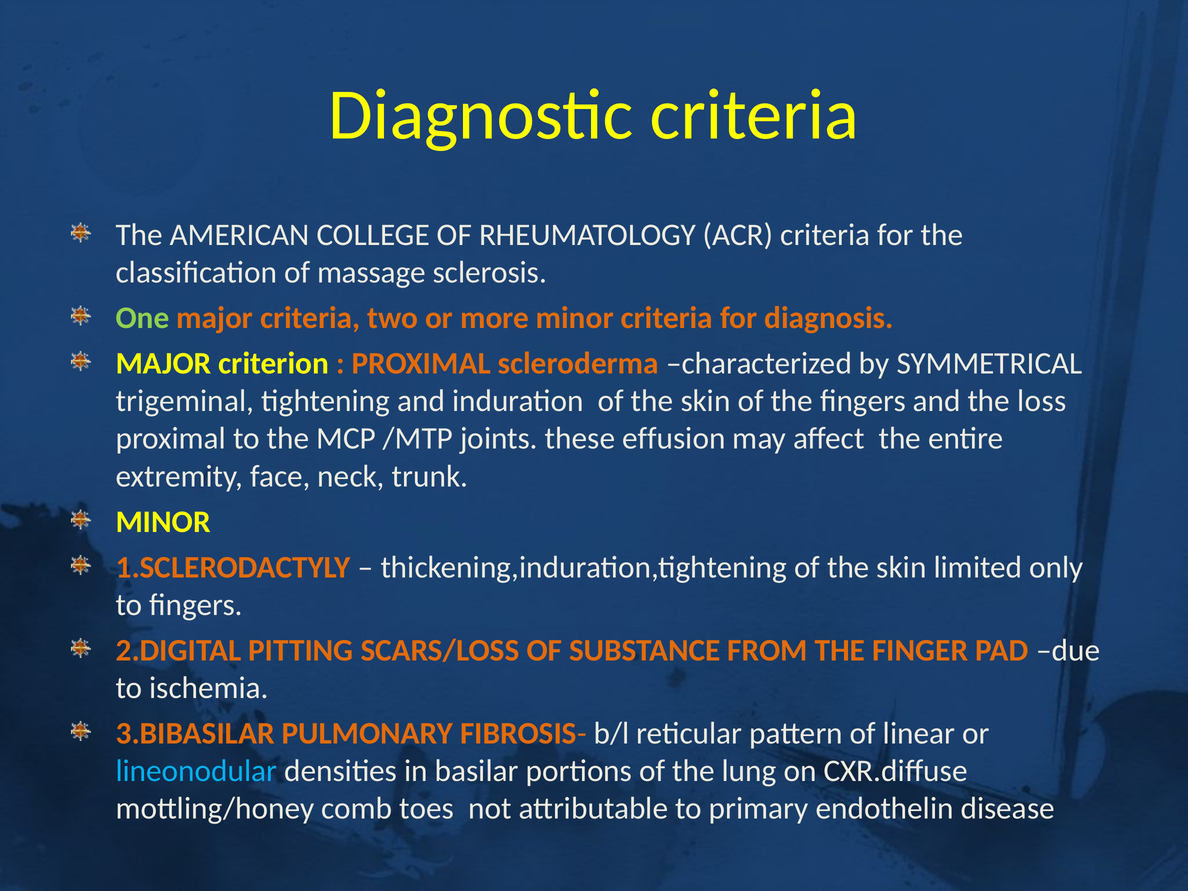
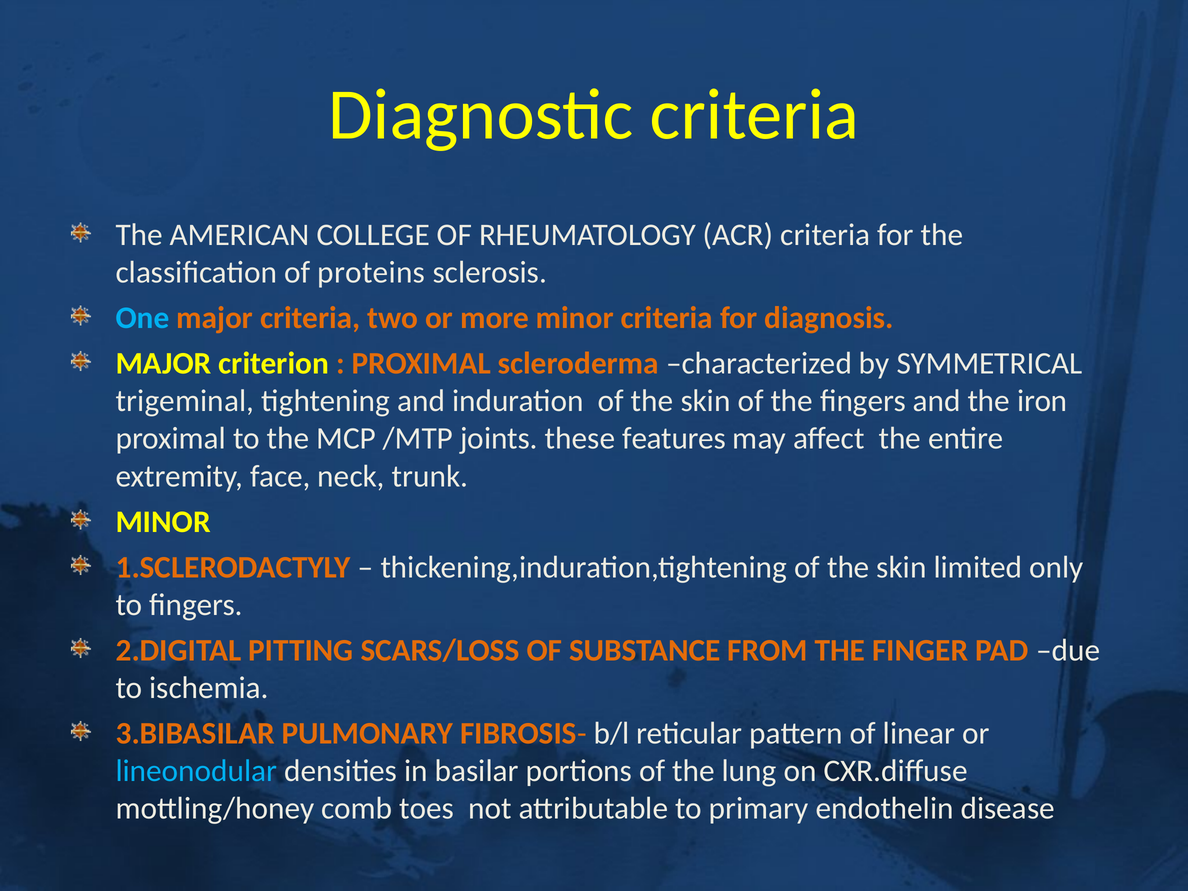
massage: massage -> proteins
One colour: light green -> light blue
loss: loss -> iron
effusion: effusion -> features
